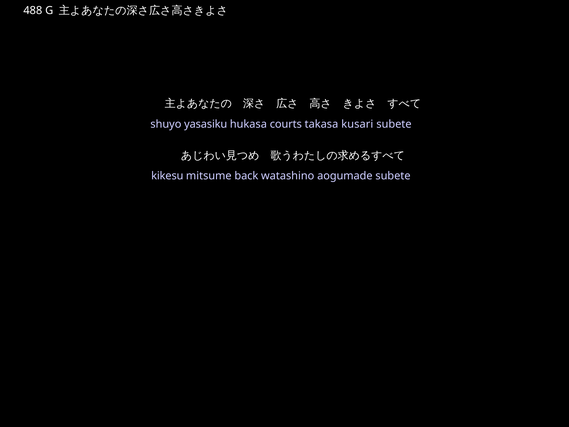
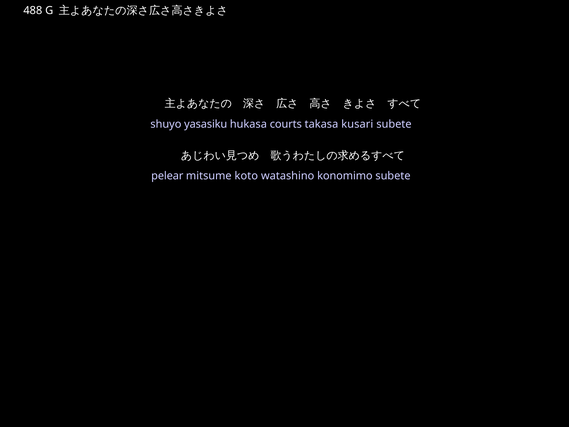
kikesu: kikesu -> pelear
back: back -> koto
aogumade: aogumade -> konomimo
